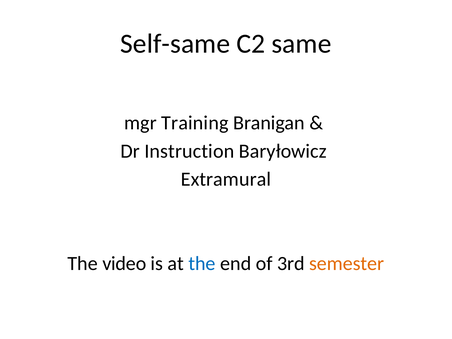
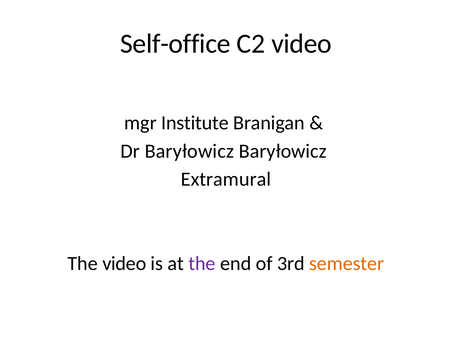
Self-same: Self-same -> Self-office
C2 same: same -> video
Training: Training -> Institute
Dr Instruction: Instruction -> Baryłowicz
the at (202, 264) colour: blue -> purple
